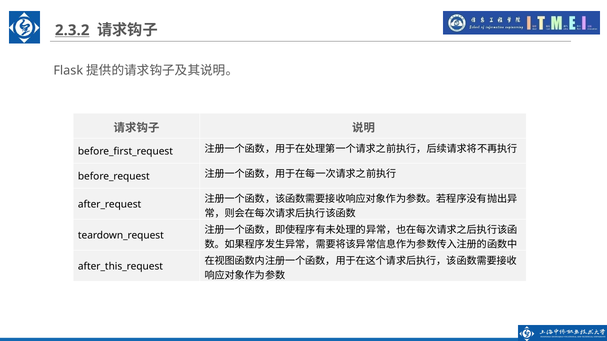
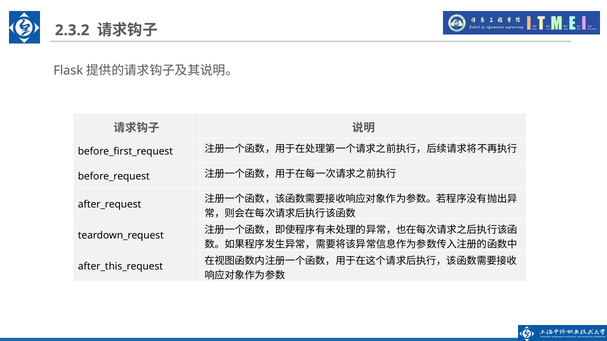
2.3.2 underline: present -> none
